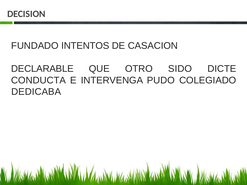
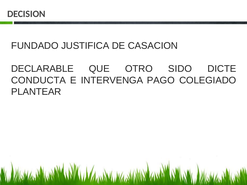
INTENTOS: INTENTOS -> JUSTIFICA
PUDO: PUDO -> PAGO
DEDICABA: DEDICABA -> PLANTEAR
